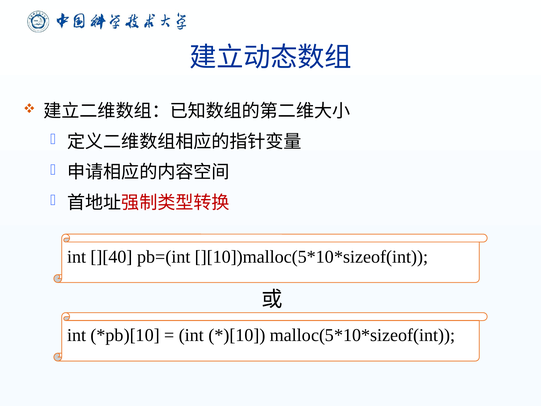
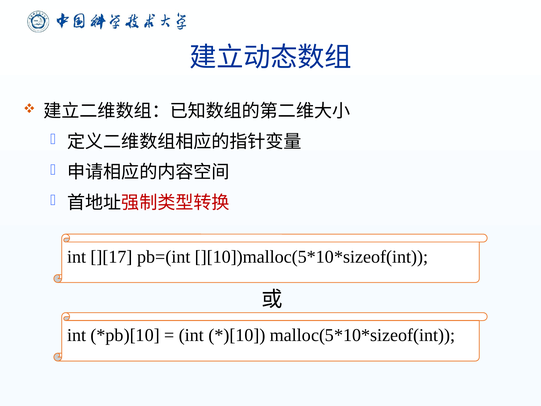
][40: ][40 -> ][17
